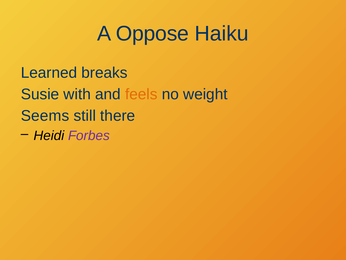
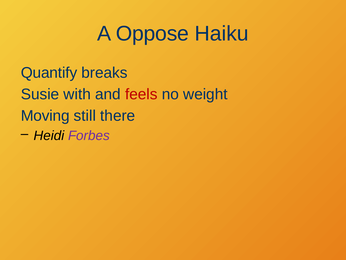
Learned: Learned -> Quantify
feels colour: orange -> red
Seems: Seems -> Moving
